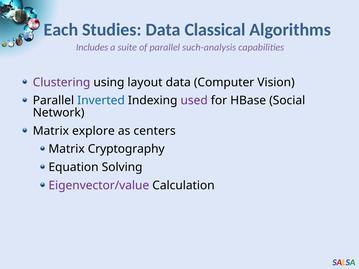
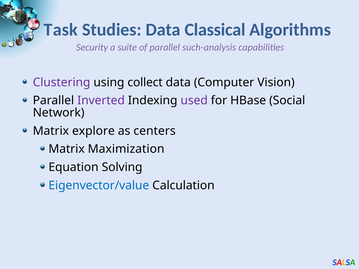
Each: Each -> Task
Includes: Includes -> Security
layout: layout -> collect
Inverted colour: blue -> purple
Cryptography: Cryptography -> Maximization
Eigenvector/value colour: purple -> blue
